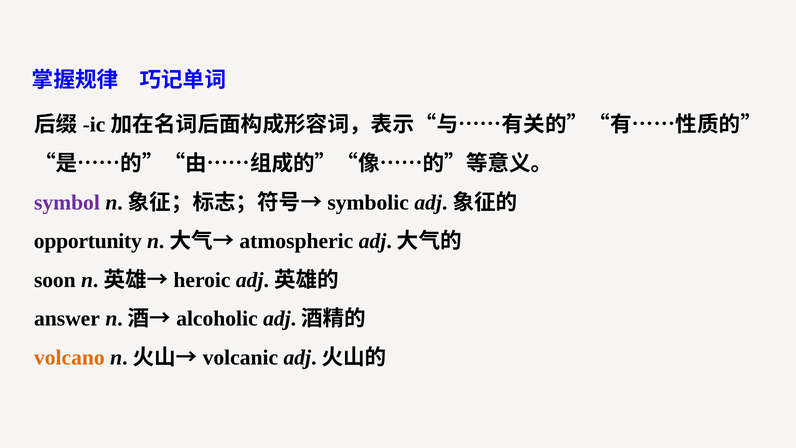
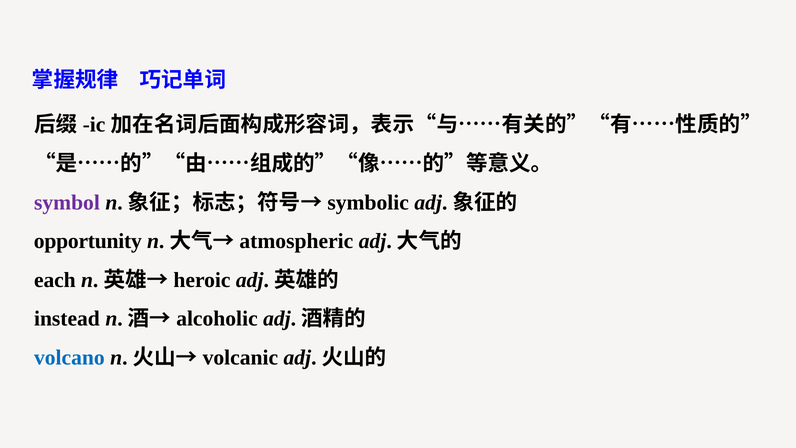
soon: soon -> each
answer: answer -> instead
volcano colour: orange -> blue
